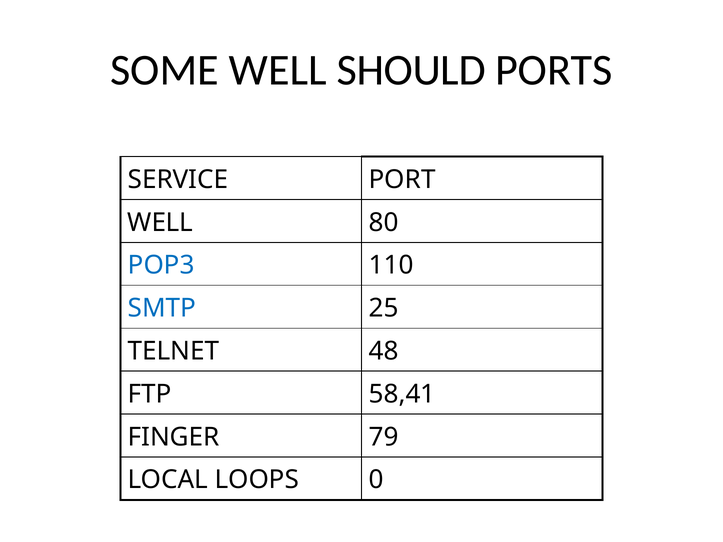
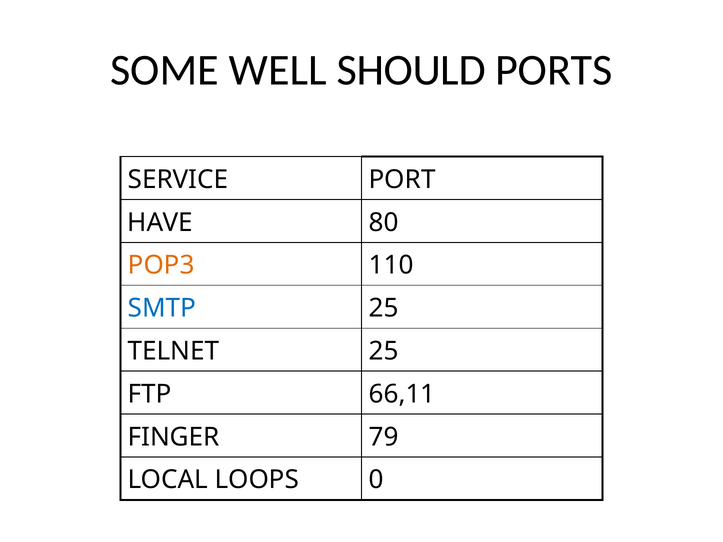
WELL at (160, 223): WELL -> HAVE
POP3 colour: blue -> orange
TELNET 48: 48 -> 25
58,41: 58,41 -> 66,11
